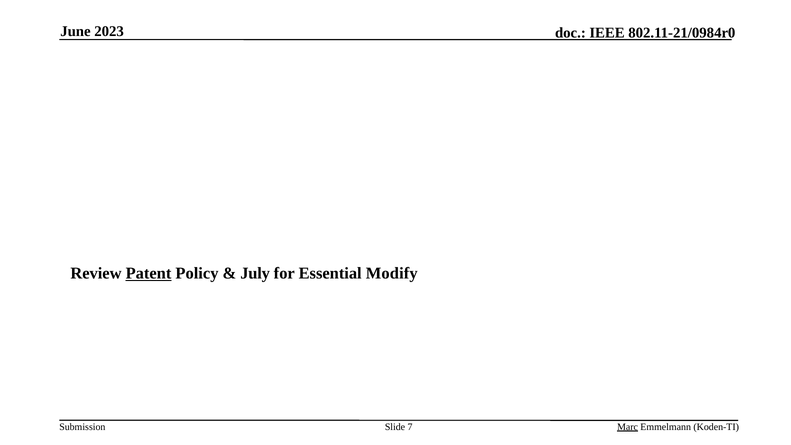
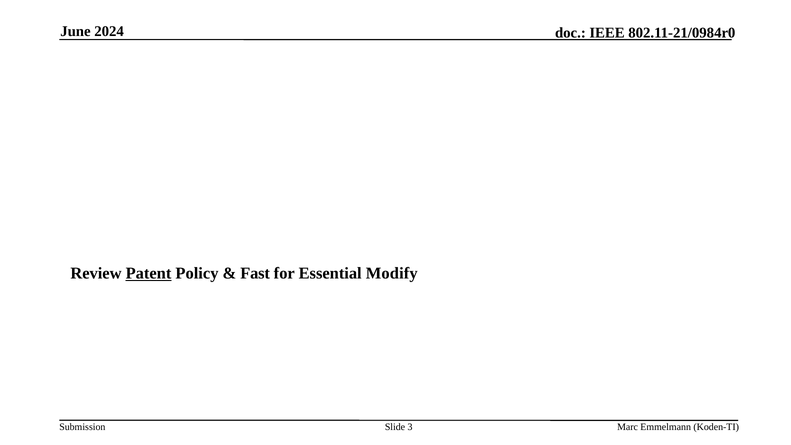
2023: 2023 -> 2024
July: July -> Fast
7: 7 -> 3
Marc underline: present -> none
